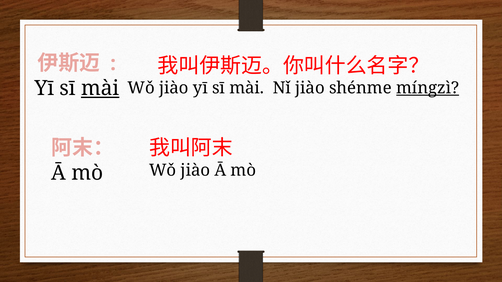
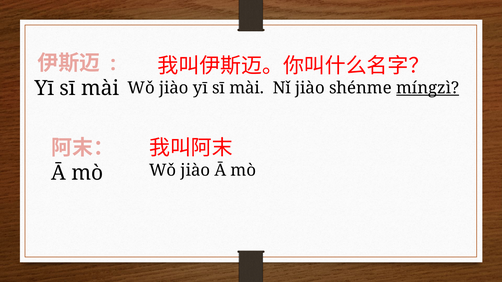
mài at (100, 88) underline: present -> none
